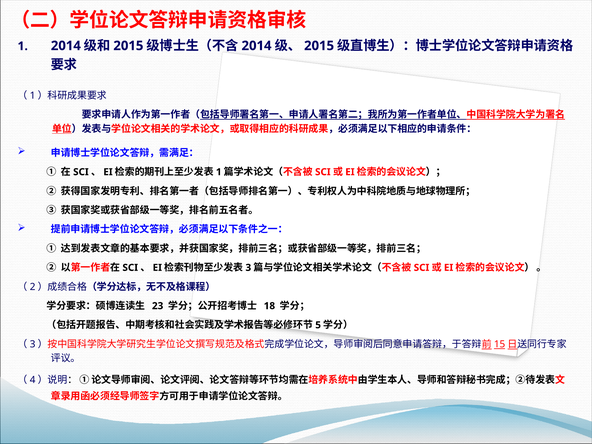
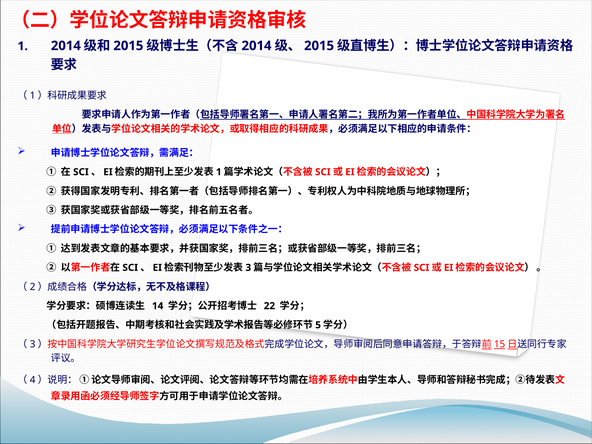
23: 23 -> 14
18: 18 -> 22
